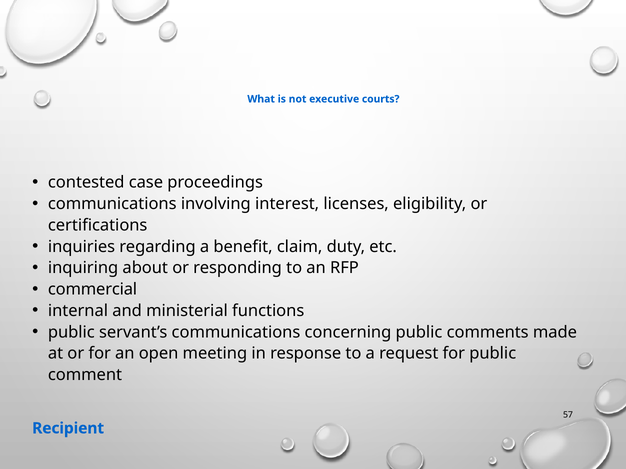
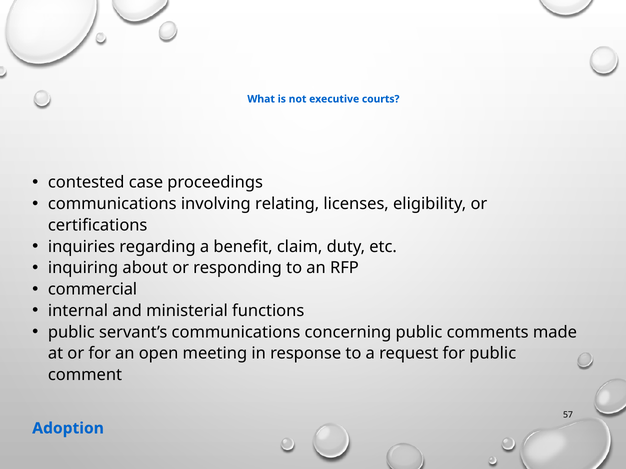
interest: interest -> relating
Recipient: Recipient -> Adoption
